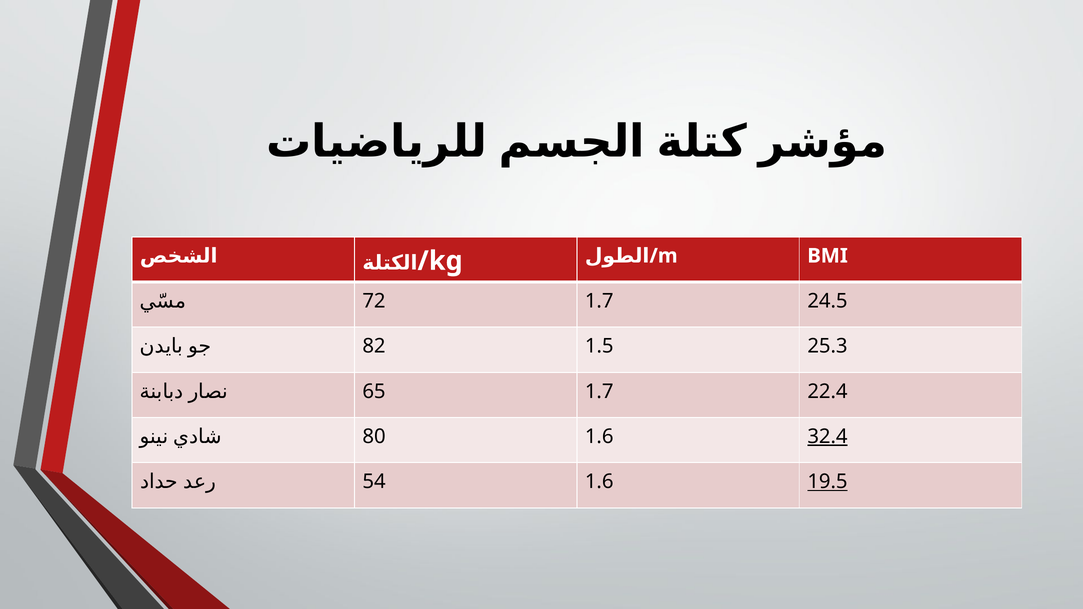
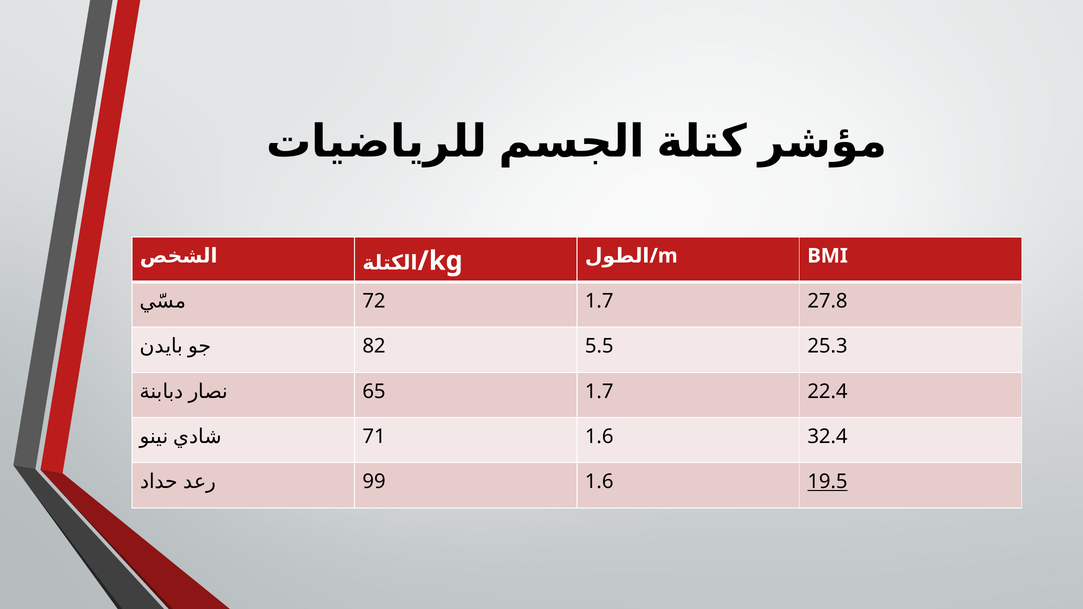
24.5: 24.5 -> 27.8
1.5: 1.5 -> 5.5
80: 80 -> 71
32.4 underline: present -> none
54: 54 -> 99
